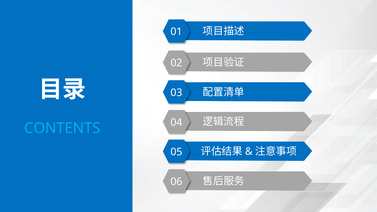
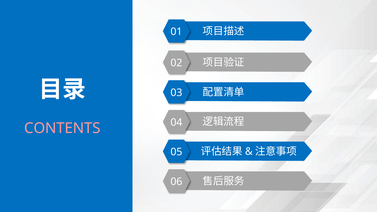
CONTENTS colour: light blue -> pink
